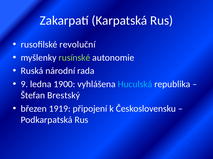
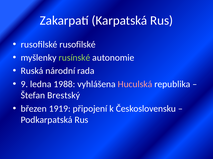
rusofilské revoluční: revoluční -> rusofilské
1900: 1900 -> 1988
Huculská colour: light blue -> pink
